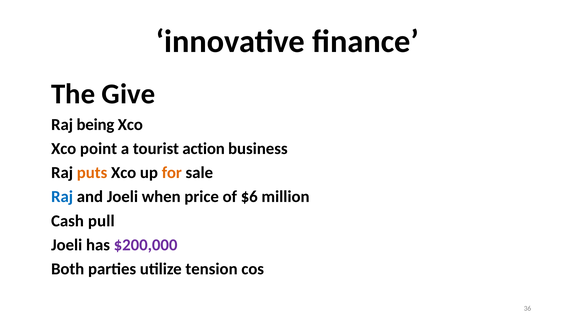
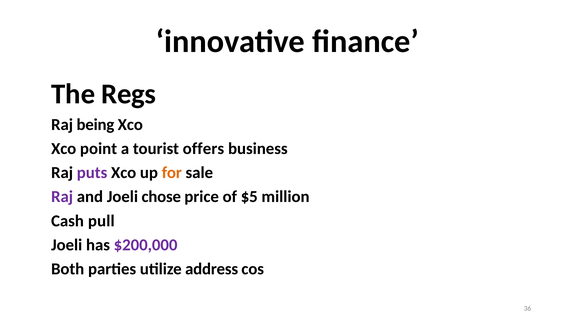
Give: Give -> Regs
action: action -> offers
puts colour: orange -> purple
Raj at (62, 197) colour: blue -> purple
when: when -> chose
$6: $6 -> $5
tension: tension -> address
